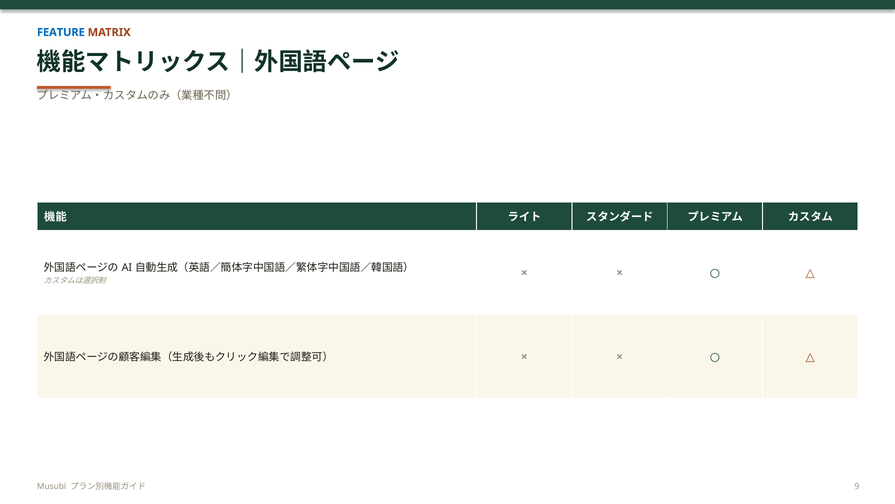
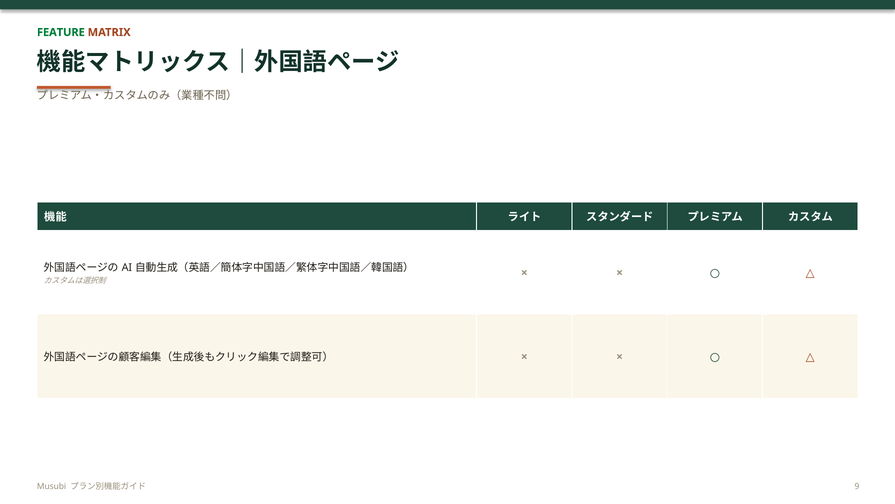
FEATURE colour: blue -> green
